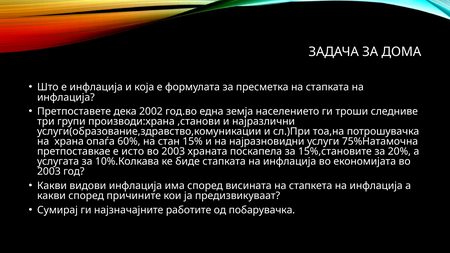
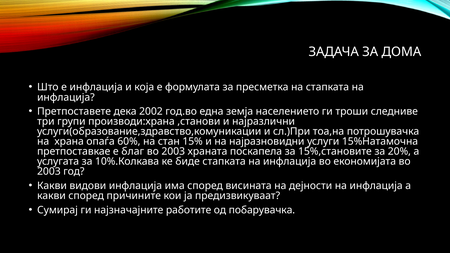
75%Натамочна: 75%Натамочна -> 15%Натамочна
исто: исто -> благ
стапкета: стапкета -> дејности
